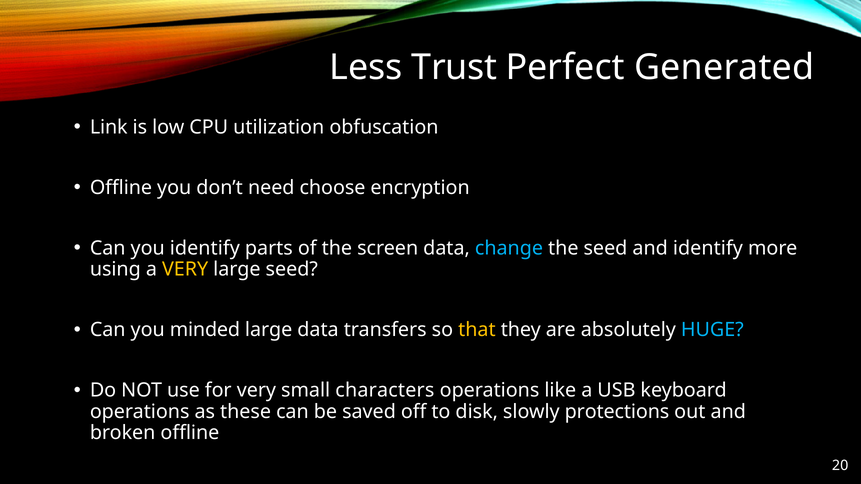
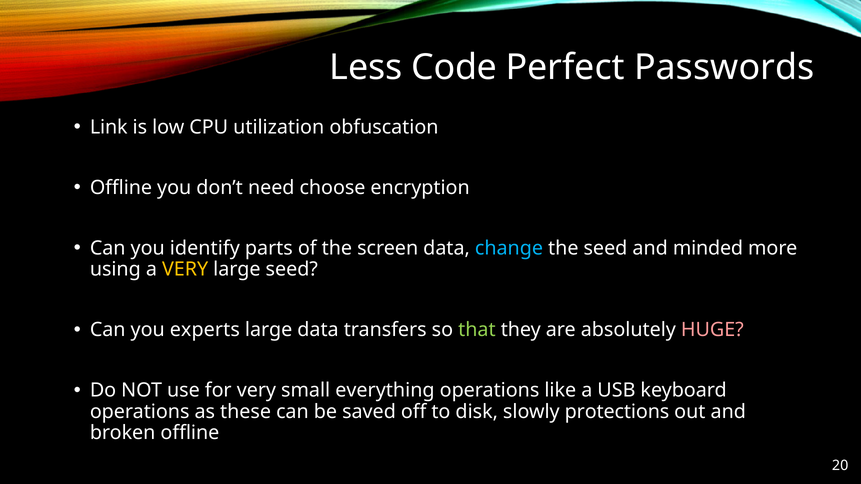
Trust: Trust -> Code
Generated: Generated -> Passwords
and identify: identify -> minded
minded: minded -> experts
that colour: yellow -> light green
HUGE colour: light blue -> pink
characters: characters -> everything
